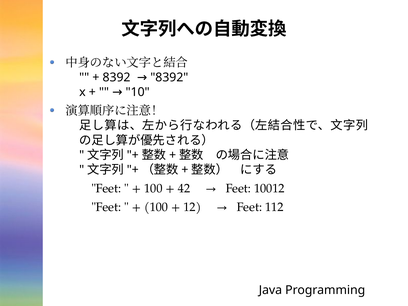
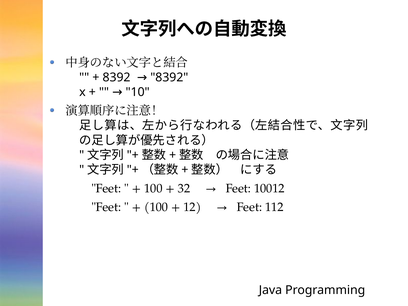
42: 42 -> 32
